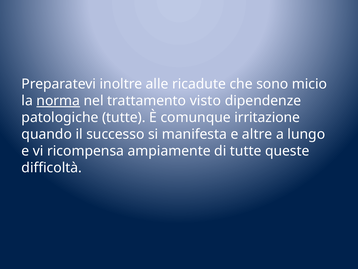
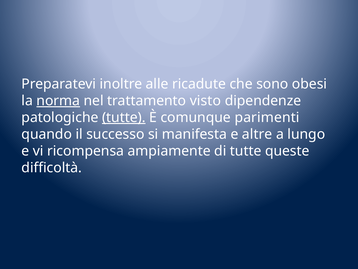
micio: micio -> obesi
tutte at (124, 117) underline: none -> present
irritazione: irritazione -> parimenti
